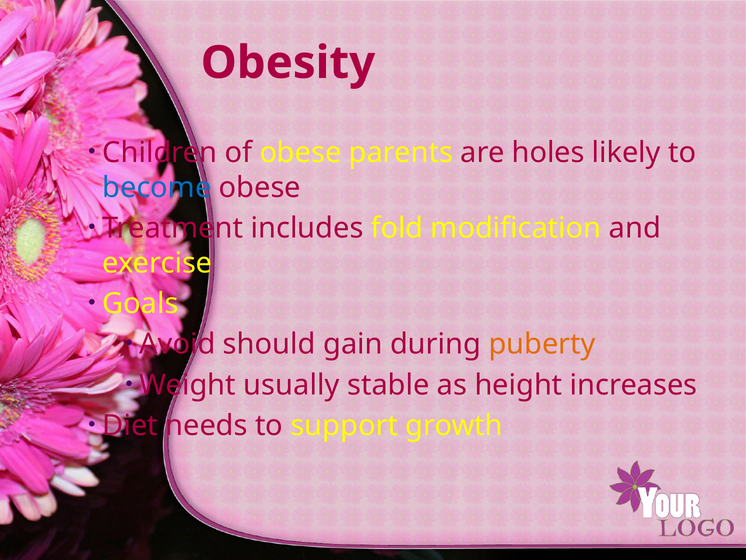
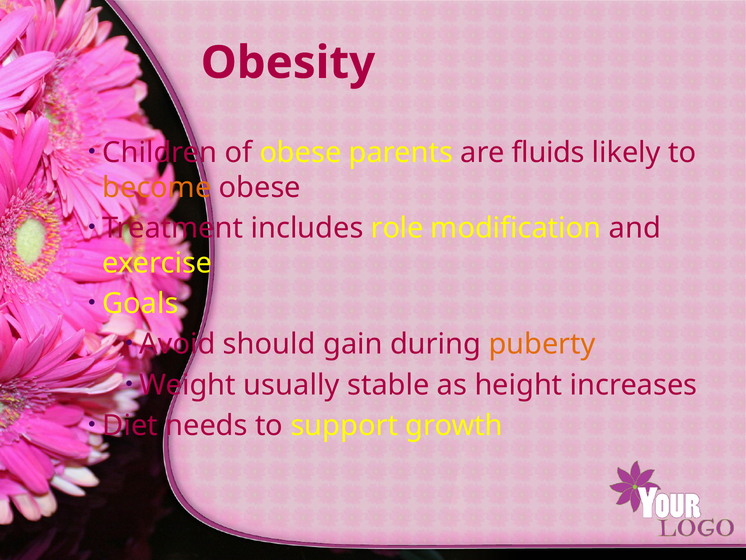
holes: holes -> fluids
become colour: blue -> orange
fold: fold -> role
